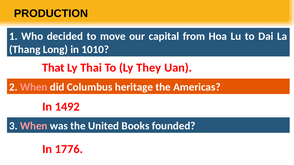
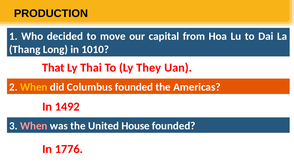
When at (34, 87) colour: pink -> yellow
Columbus heritage: heritage -> founded
Books: Books -> House
